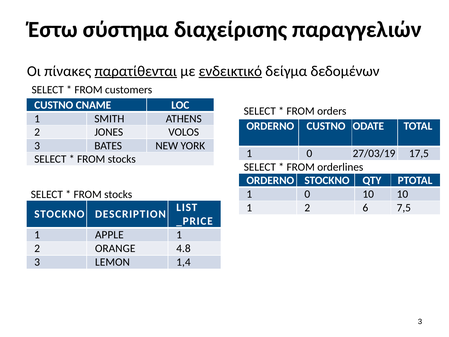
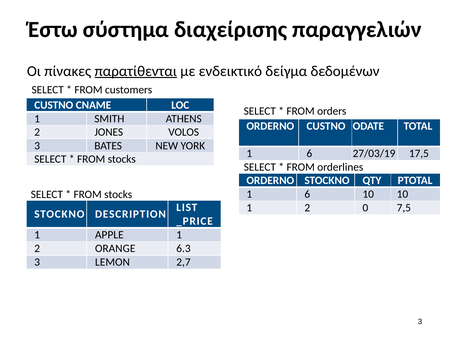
ενδεικτικό underline: present -> none
0 at (309, 153): 0 -> 6
0 at (307, 194): 0 -> 6
6: 6 -> 0
4.8: 4.8 -> 6.3
1,4: 1,4 -> 2,7
